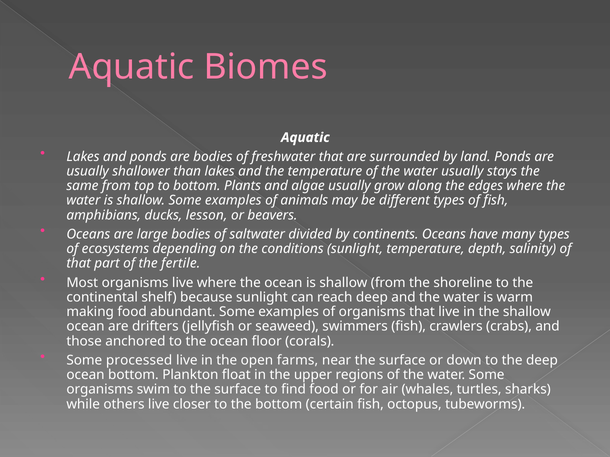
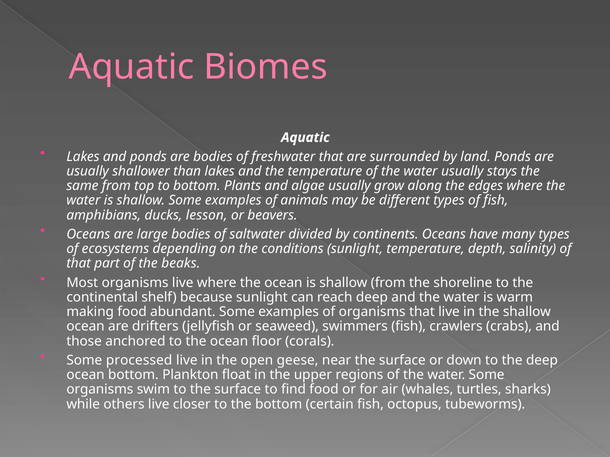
fertile: fertile -> beaks
farms: farms -> geese
